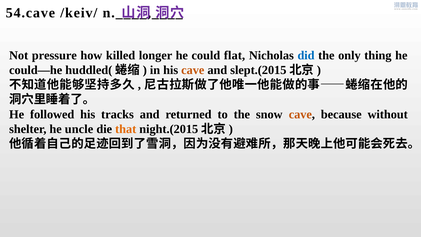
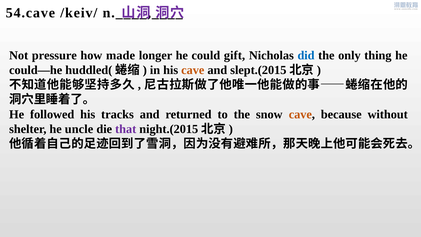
killed: killed -> made
flat: flat -> gift
that colour: orange -> purple
